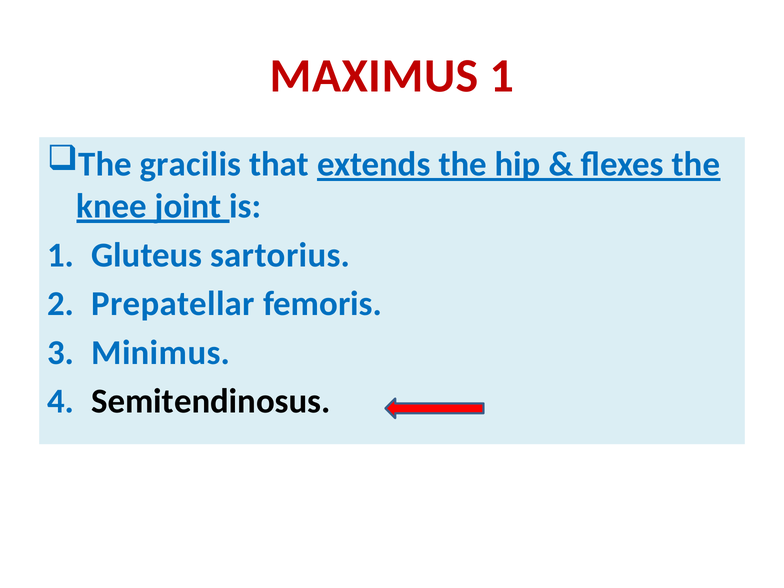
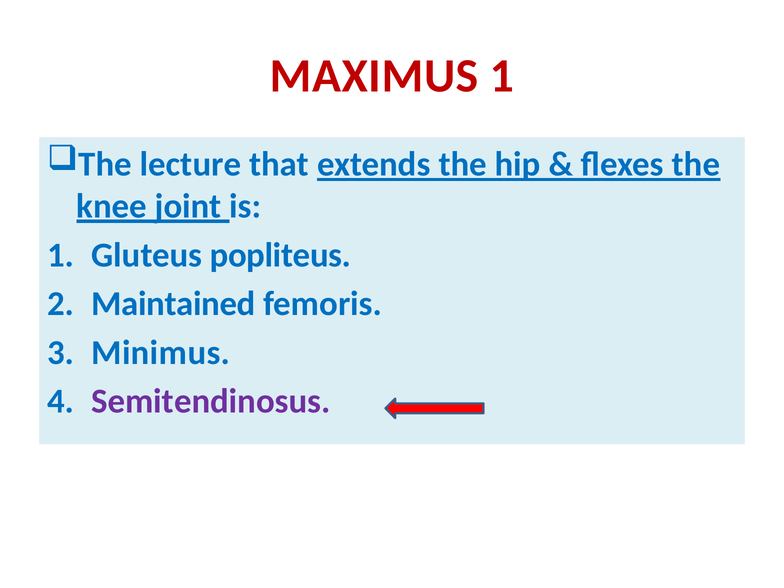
gracilis: gracilis -> lecture
sartorius: sartorius -> popliteus
Prepatellar: Prepatellar -> Maintained
Semitendinosus colour: black -> purple
